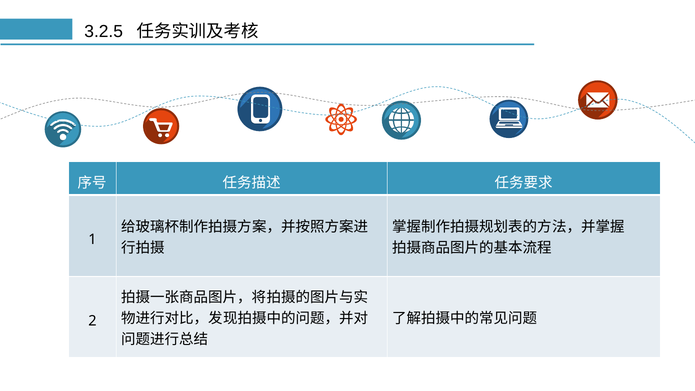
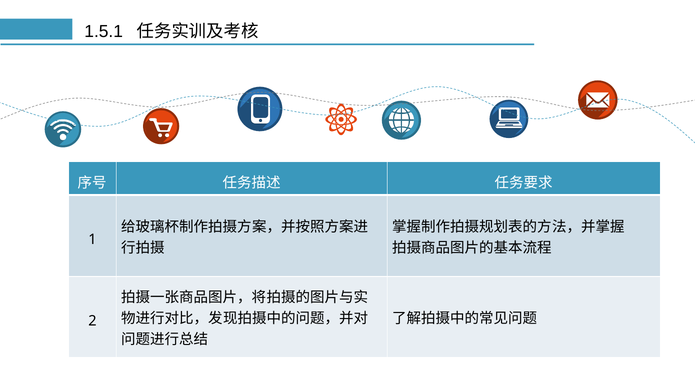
3.2.5: 3.2.5 -> 1.5.1
